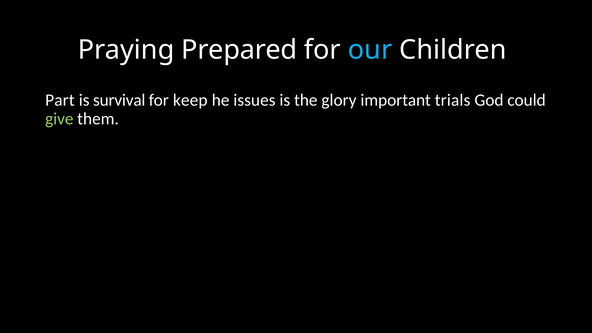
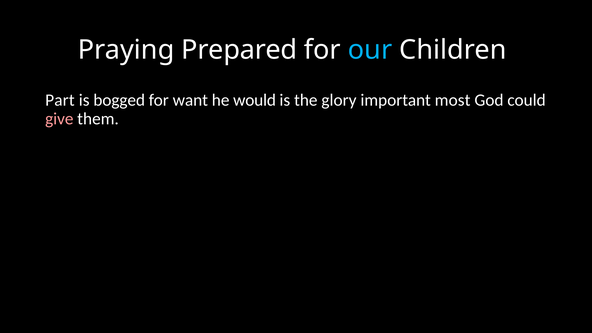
survival: survival -> bogged
keep: keep -> want
issues: issues -> would
trials: trials -> most
give colour: light green -> pink
